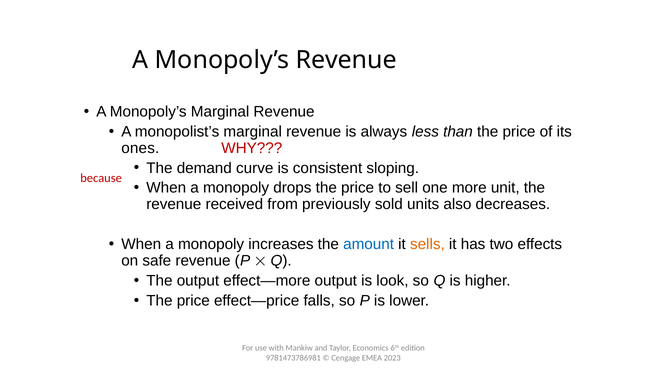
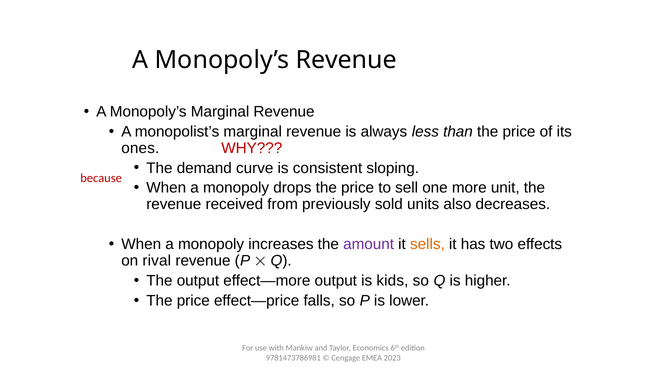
amount colour: blue -> purple
safe: safe -> rival
look: look -> kids
